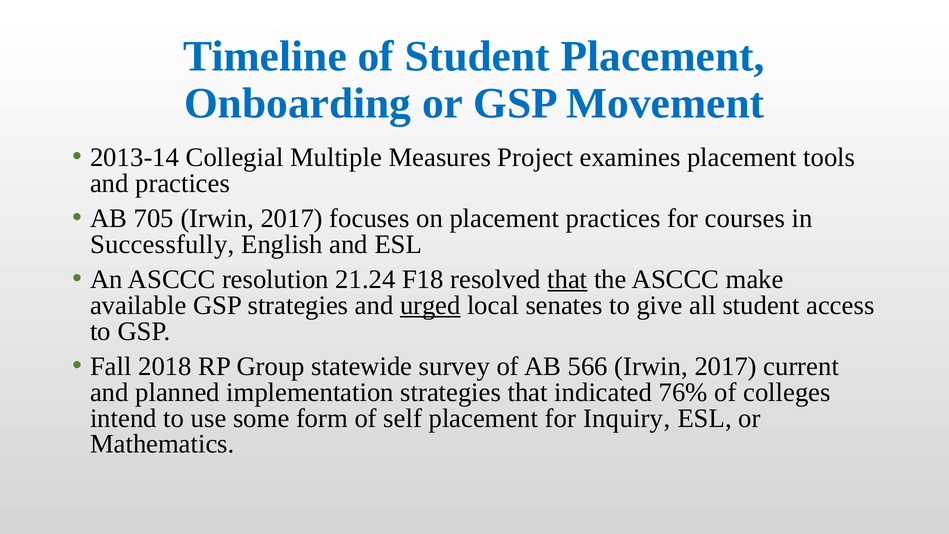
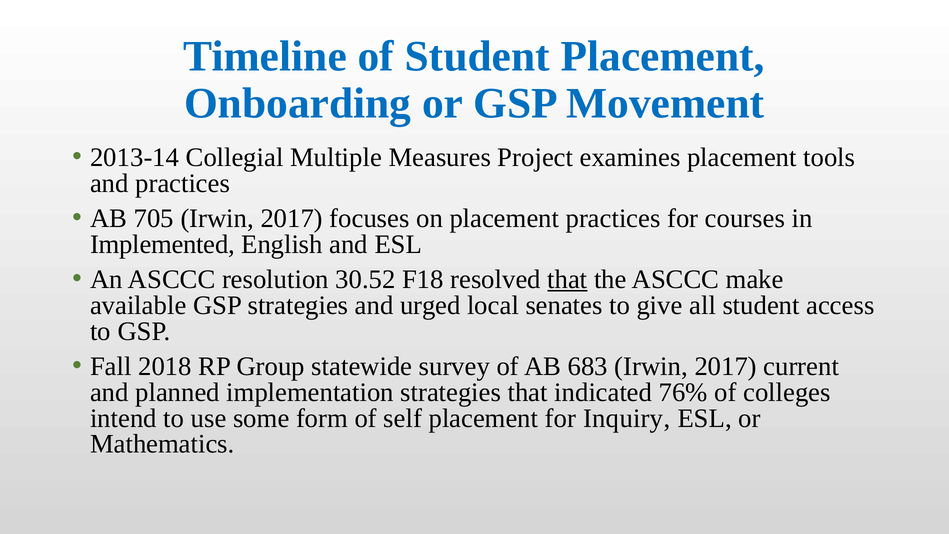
Successfully: Successfully -> Implemented
21.24: 21.24 -> 30.52
urged underline: present -> none
566: 566 -> 683
